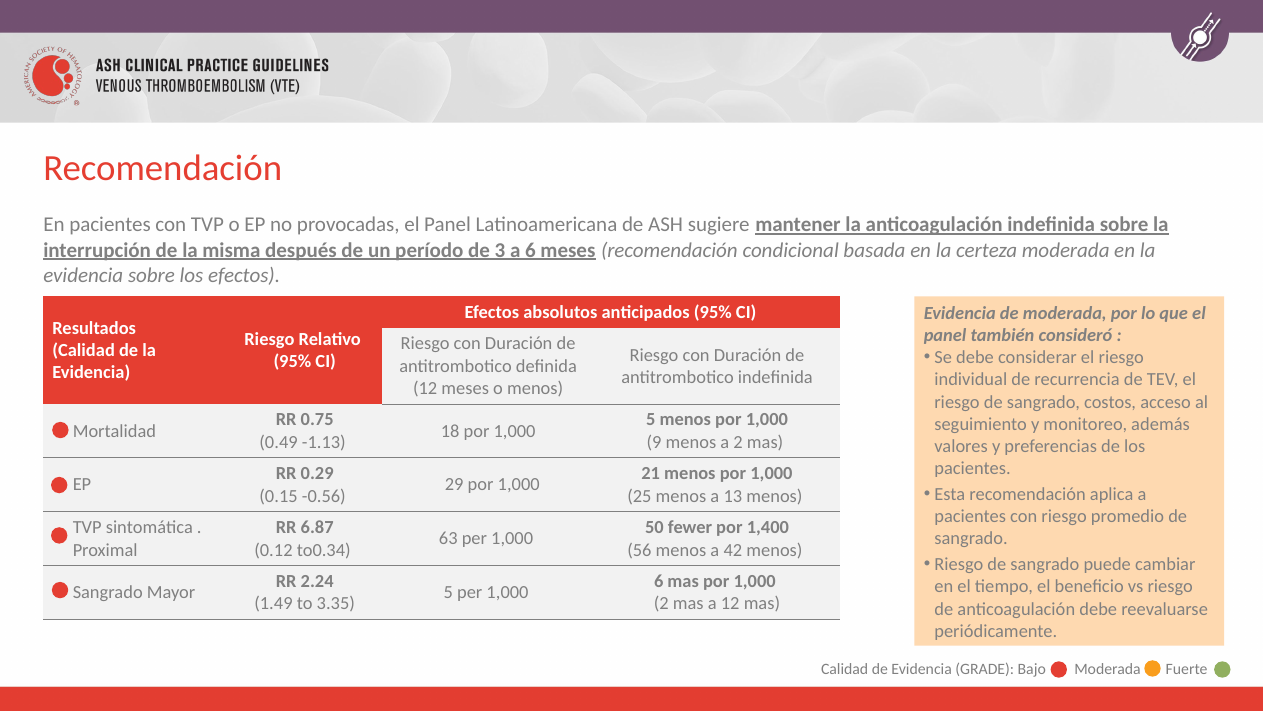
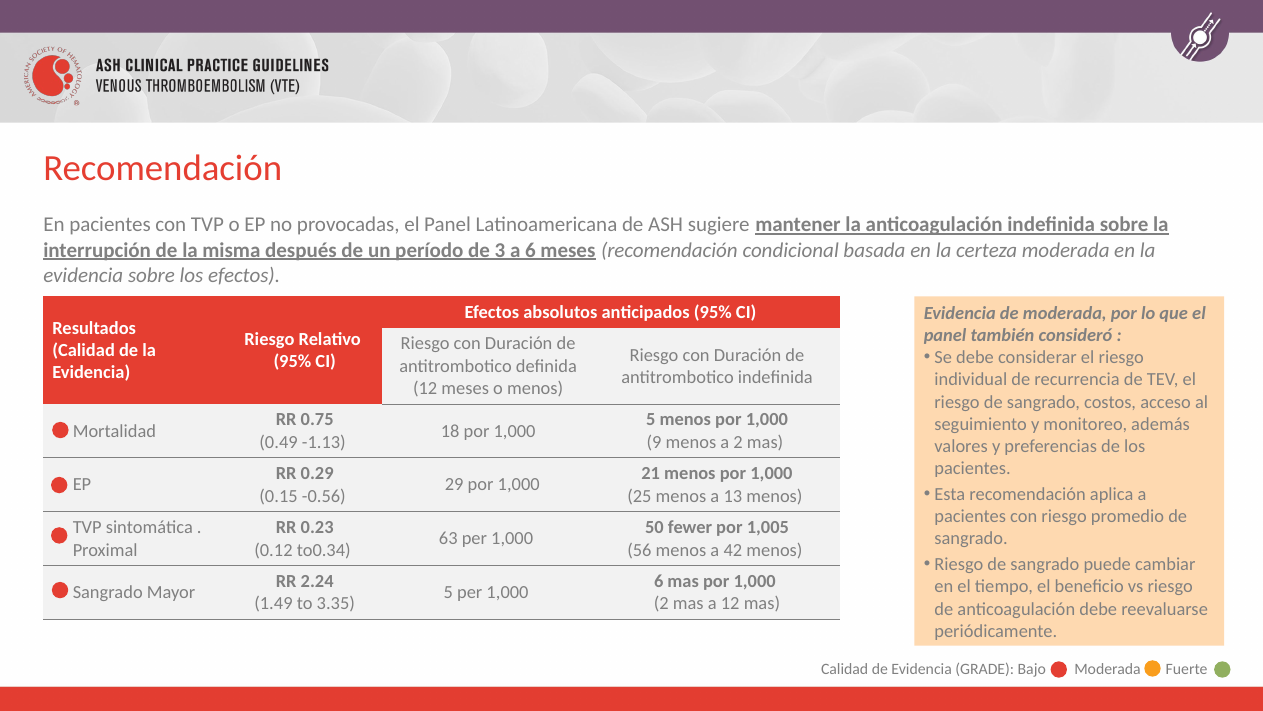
6.87: 6.87 -> 0.23
1,400: 1,400 -> 1,005
